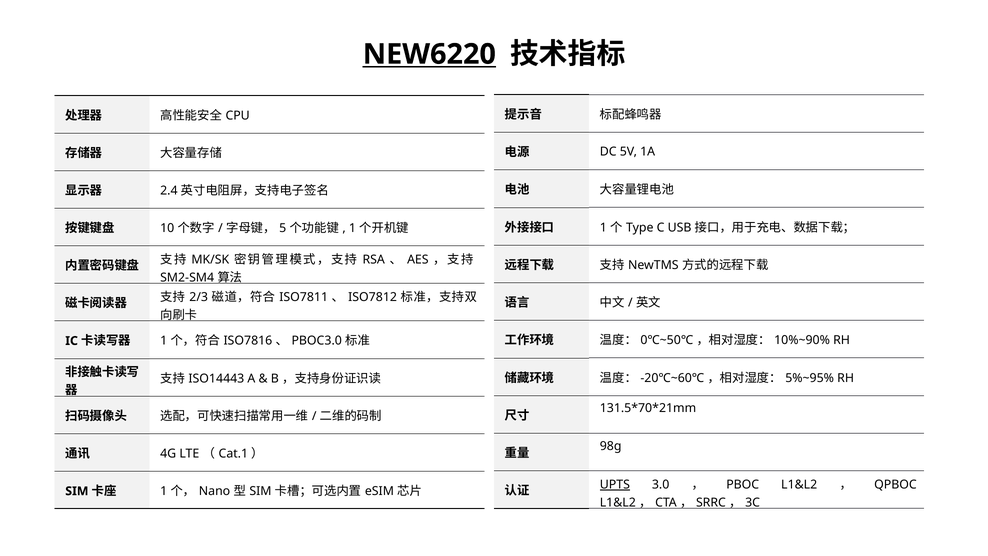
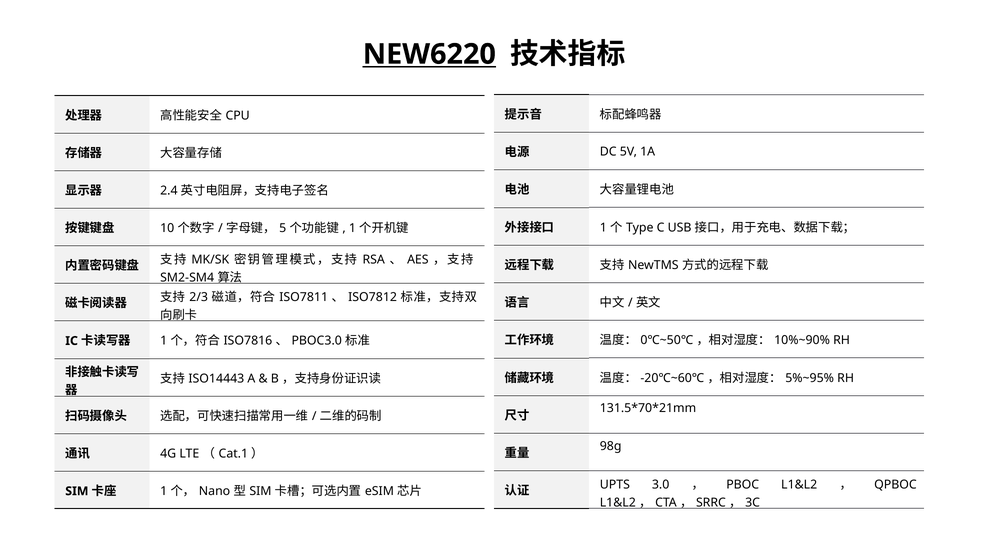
UPTS underline: present -> none
